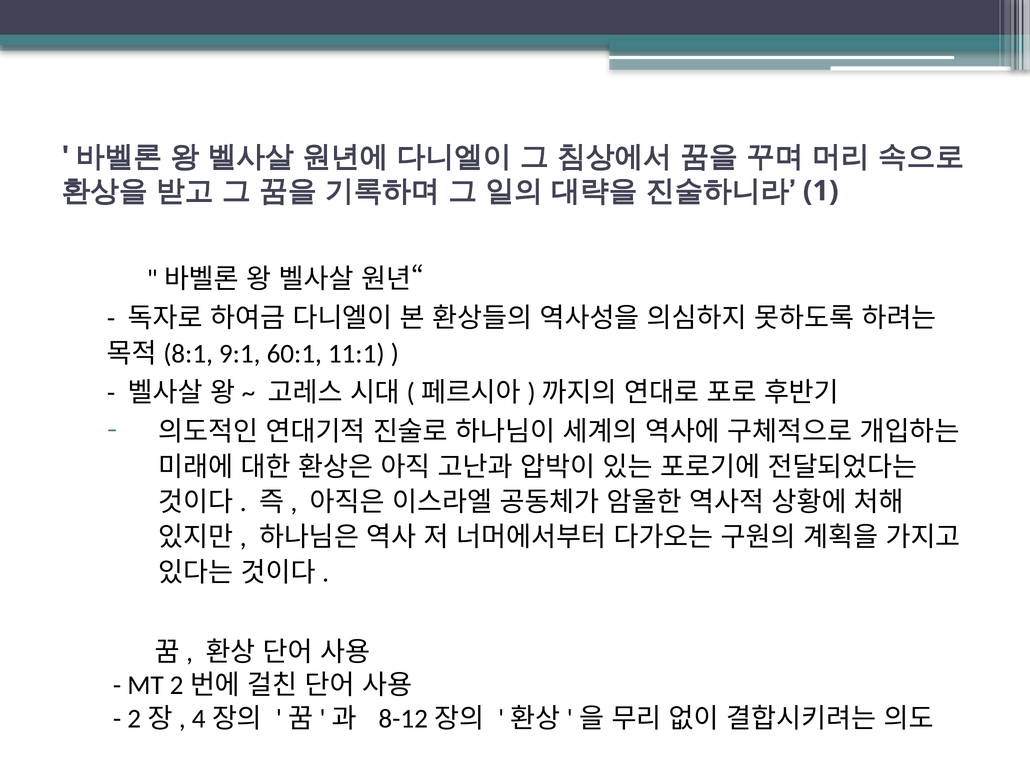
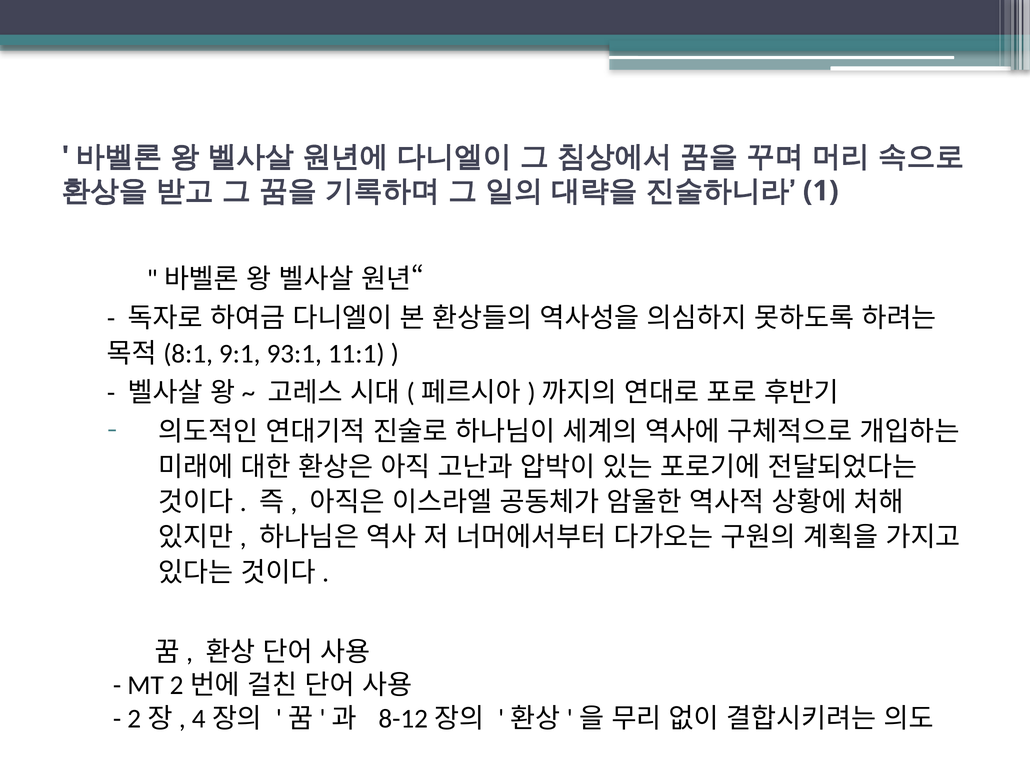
60:1: 60:1 -> 93:1
